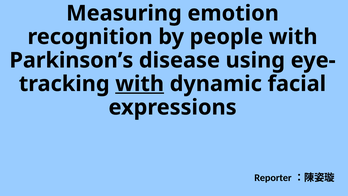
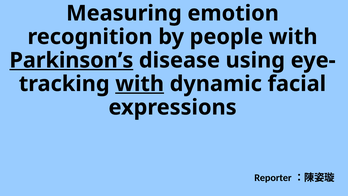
Parkinson’s underline: none -> present
